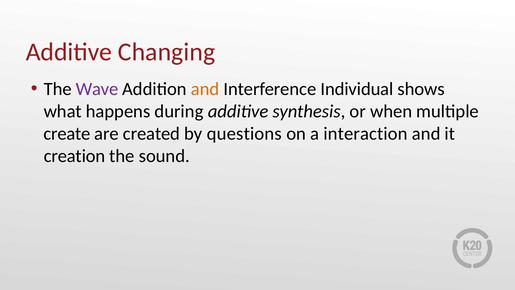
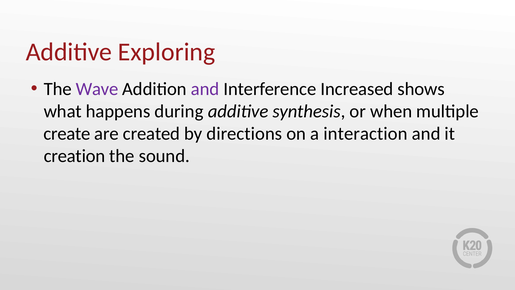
Changing: Changing -> Exploring
and at (205, 89) colour: orange -> purple
Individual: Individual -> Increased
questions: questions -> directions
